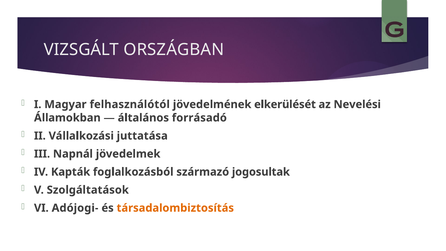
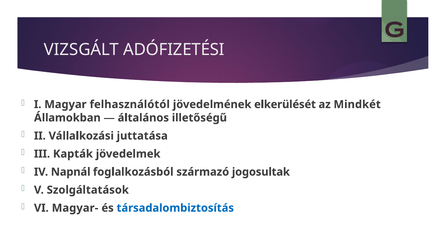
ORSZÁGBAN: ORSZÁGBAN -> ADÓFIZETÉSI
Nevelési: Nevelési -> Mindkét
forrásadó: forrásadó -> illetőségű
Napnál: Napnál -> Kapták
Kapták: Kapták -> Napnál
Adójogi-: Adójogi- -> Magyar-
társadalombiztosítás colour: orange -> blue
